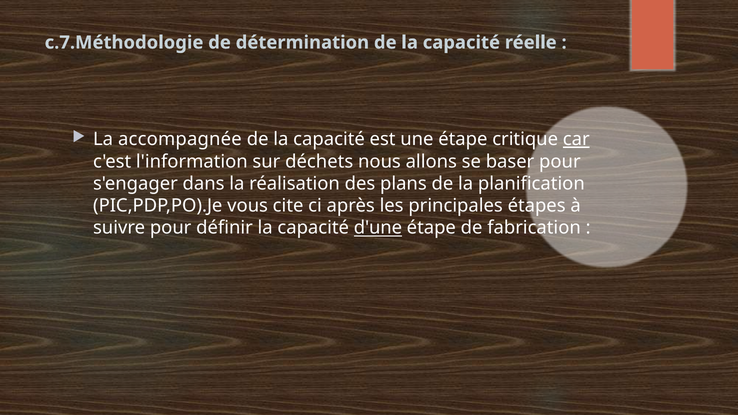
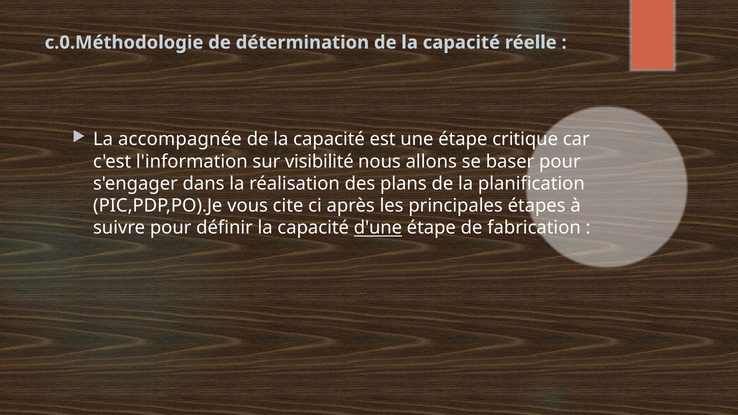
c.7.Méthodologie: c.7.Méthodologie -> c.0.Méthodologie
car underline: present -> none
déchets: déchets -> visibilité
